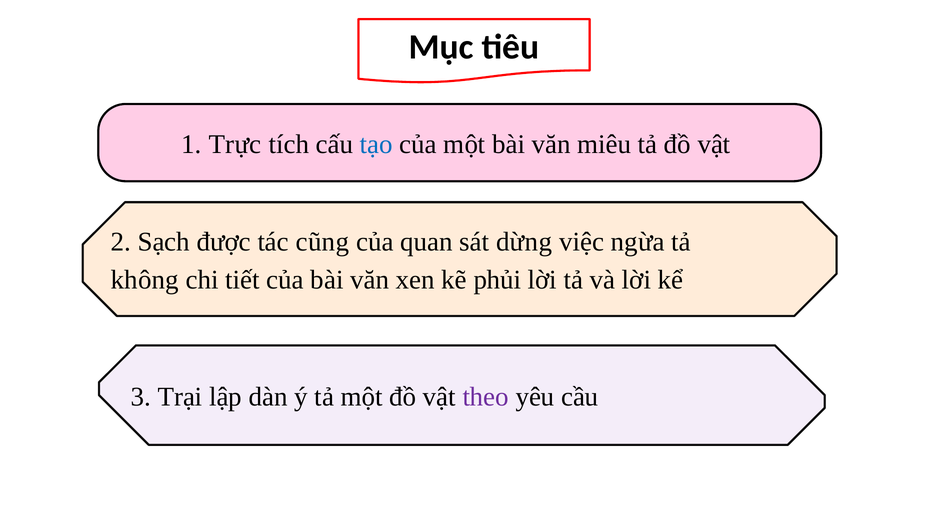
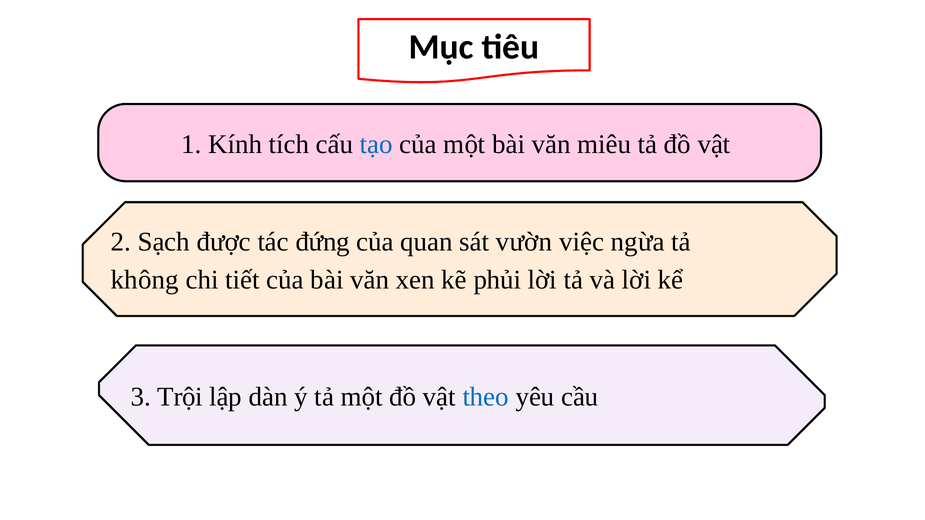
Trực: Trực -> Kính
cũng: cũng -> đứng
dừng: dừng -> vườn
Trại: Trại -> Trội
theo colour: purple -> blue
